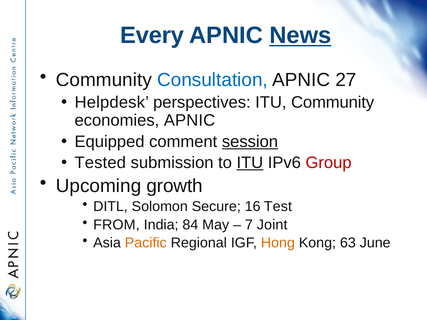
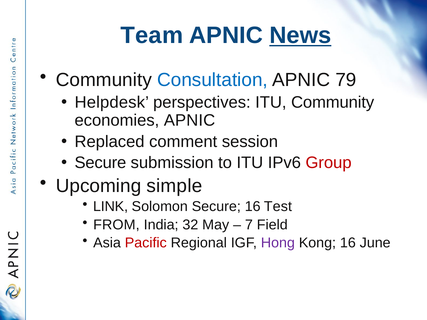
Every: Every -> Team
27: 27 -> 79
Equipped: Equipped -> Replaced
session underline: present -> none
Tested at (100, 163): Tested -> Secure
ITU at (250, 163) underline: present -> none
growth: growth -> simple
DITL: DITL -> LINK
84: 84 -> 32
Joint: Joint -> Field
Pacific colour: orange -> red
Hong colour: orange -> purple
Kong 63: 63 -> 16
